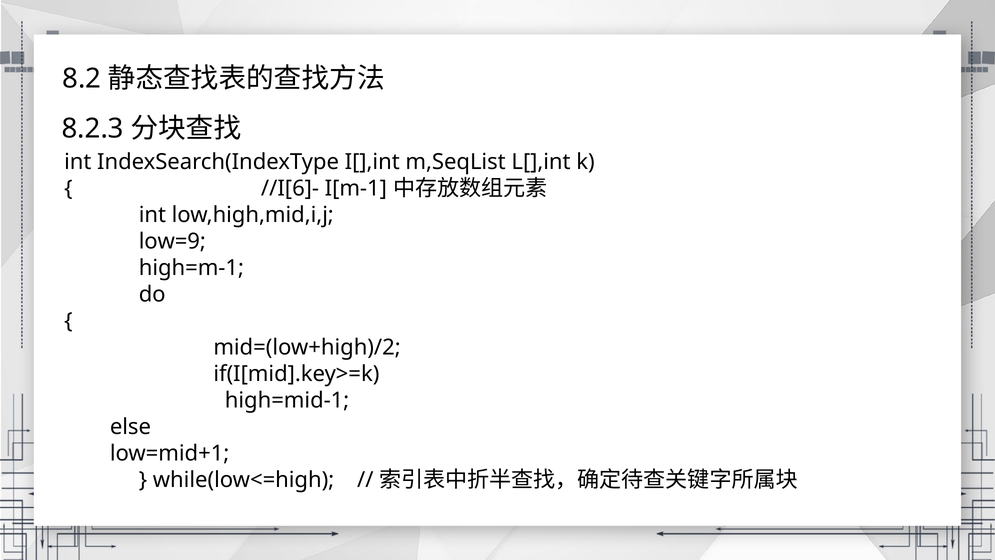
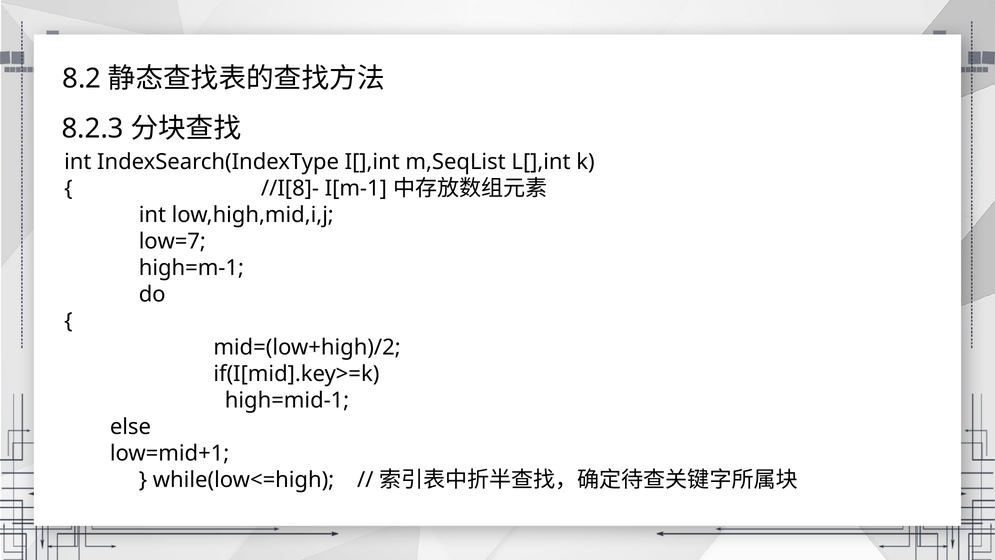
//I[6]-: //I[6]- -> //I[8]-
low=9: low=9 -> low=7
